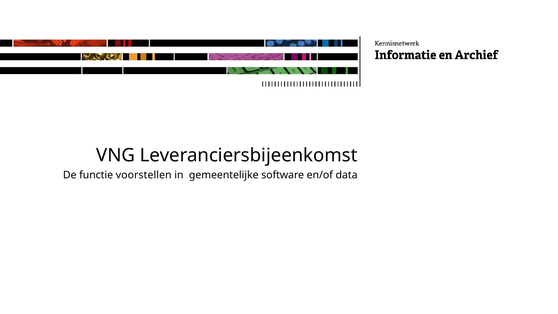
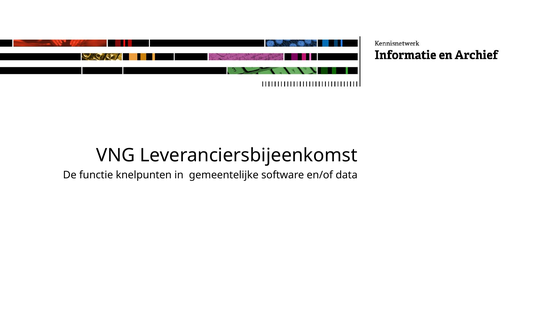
voorstellen: voorstellen -> knelpunten
